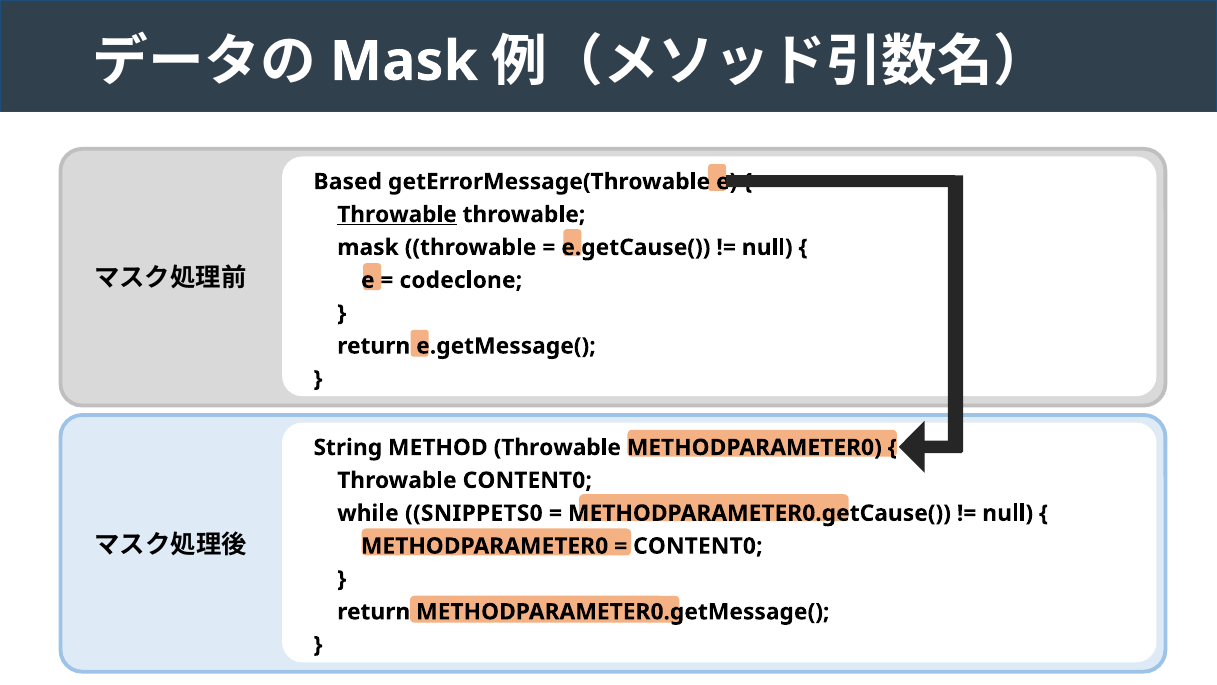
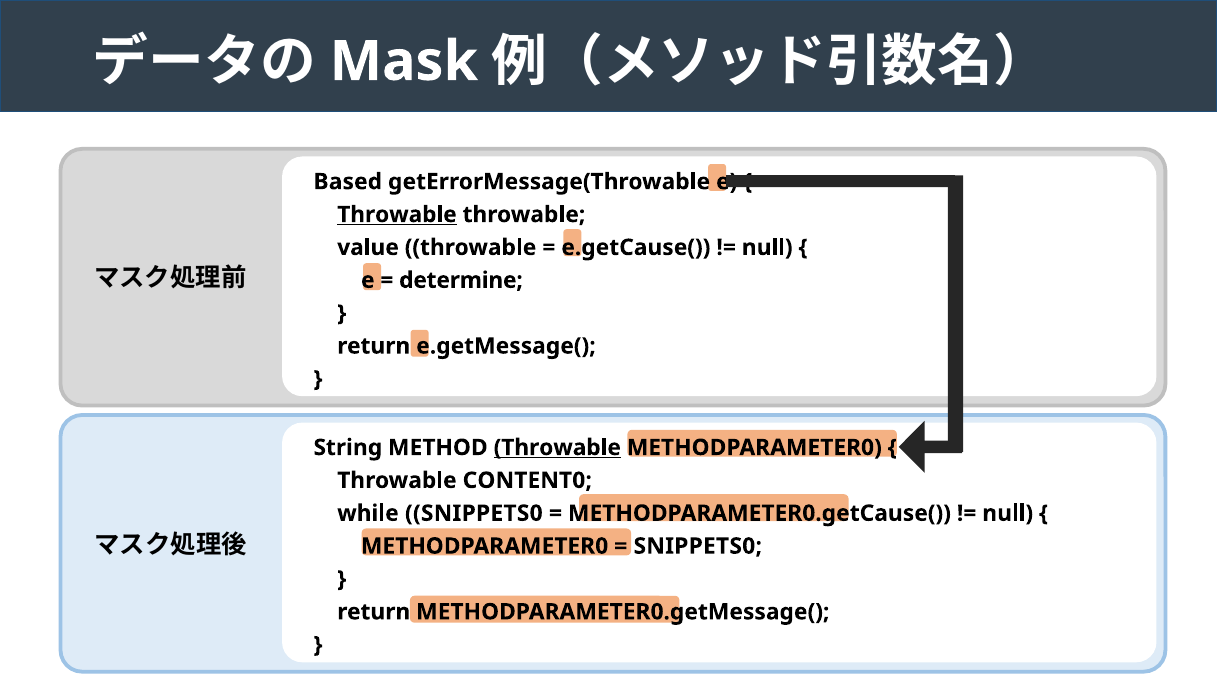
mask at (368, 247): mask -> value
codeclone: codeclone -> determine
Throwable at (557, 447) underline: none -> present
CONTENT0 at (698, 546): CONTENT0 -> SNIPPETS0
